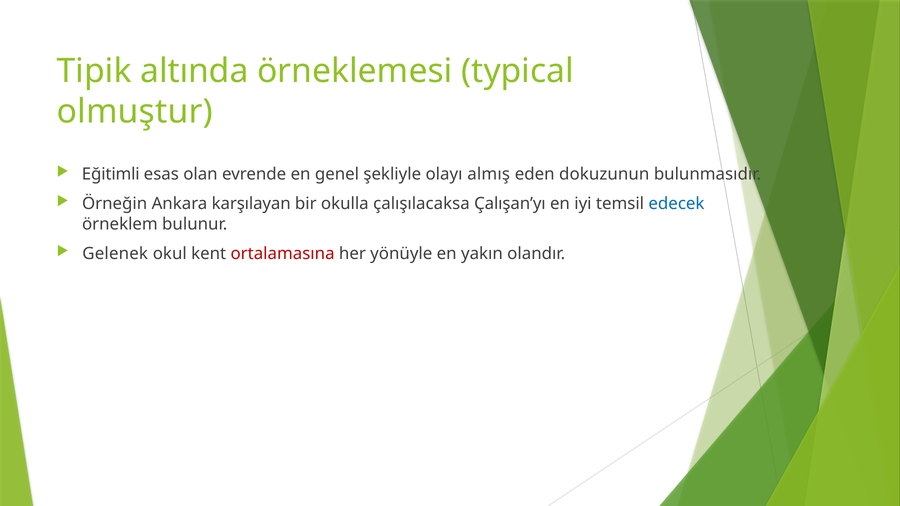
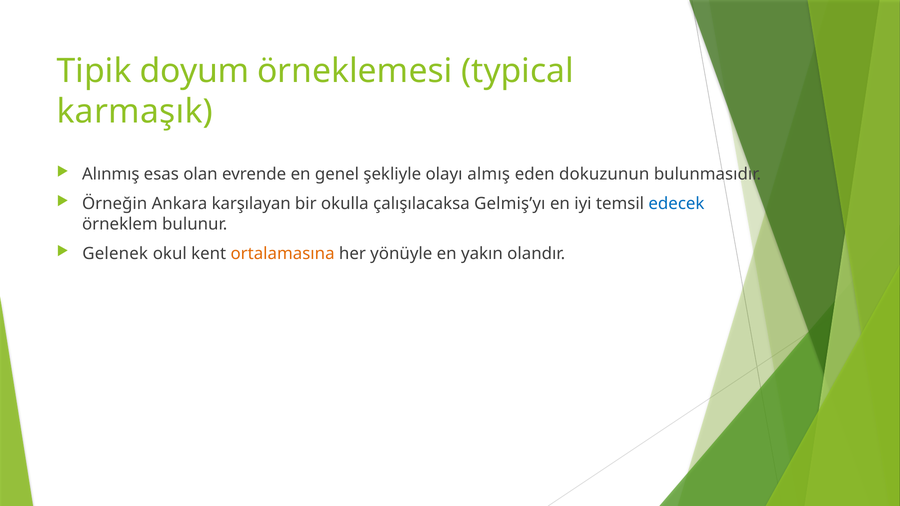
altında: altında -> doyum
olmuştur: olmuştur -> karmaşık
Eğitimli: Eğitimli -> Alınmış
Çalışan’yı: Çalışan’yı -> Gelmiş’yı
ortalamasına colour: red -> orange
